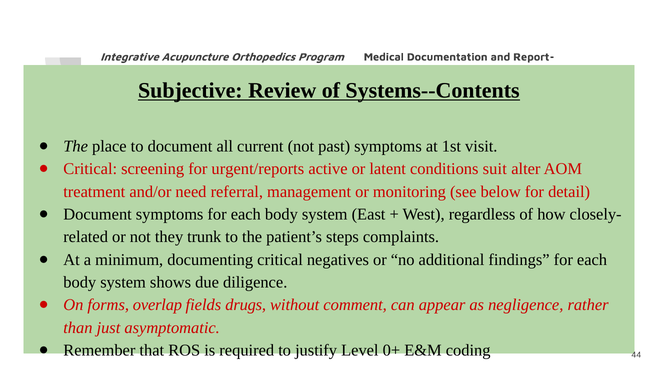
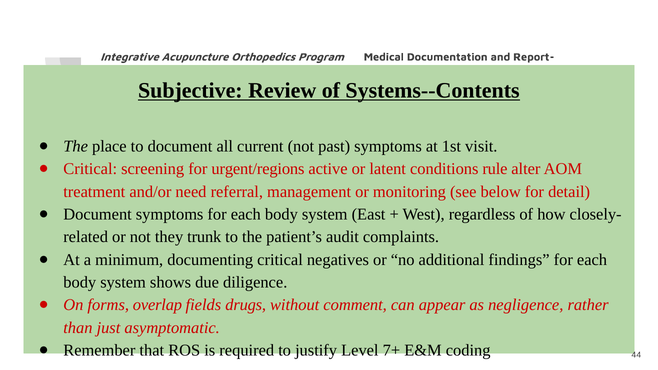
urgent/reports: urgent/reports -> urgent/regions
suit: suit -> rule
steps: steps -> audit
0+: 0+ -> 7+
